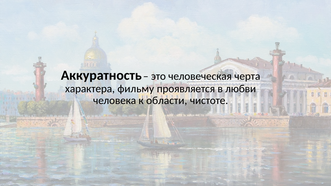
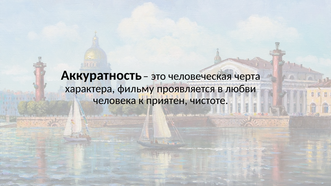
области: области -> приятен
